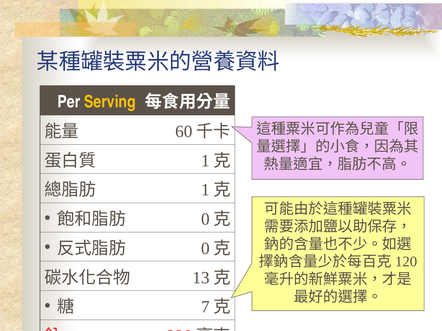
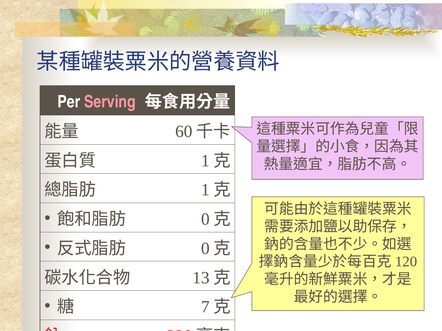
Serving colour: yellow -> pink
